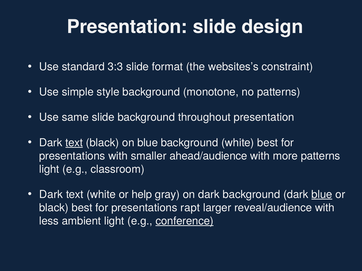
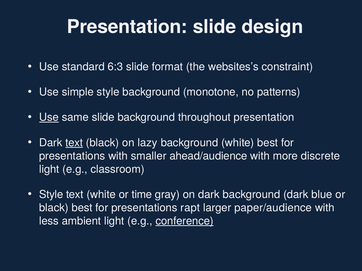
3:3: 3:3 -> 6:3
Use at (49, 118) underline: none -> present
on blue: blue -> lazy
more patterns: patterns -> discrete
Dark at (51, 195): Dark -> Style
help: help -> time
blue at (322, 195) underline: present -> none
reveal/audience: reveal/audience -> paper/audience
